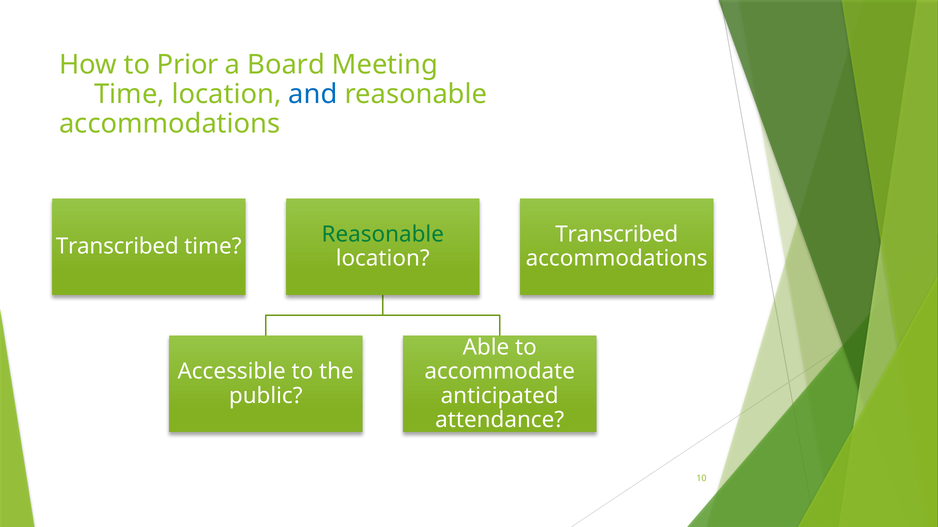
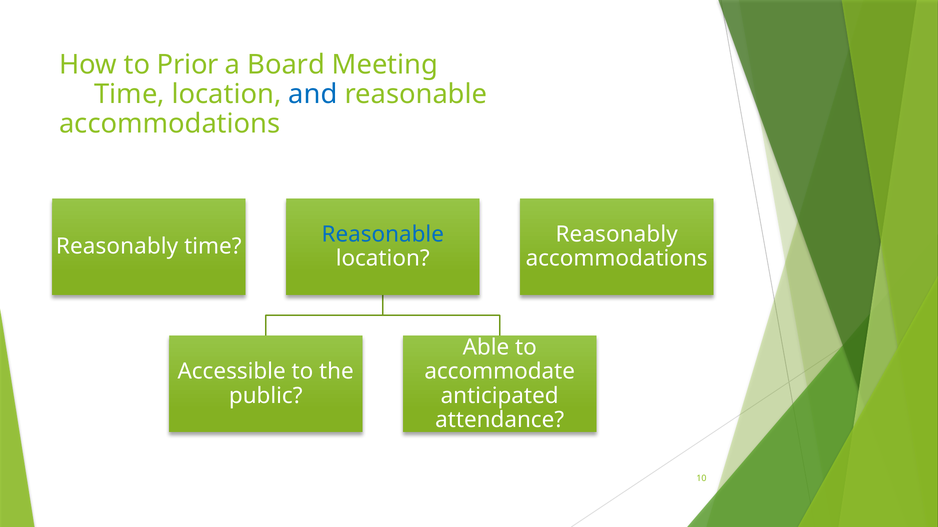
Reasonable at (383, 235) colour: green -> blue
Transcribed at (617, 235): Transcribed -> Reasonably
Transcribed at (117, 247): Transcribed -> Reasonably
